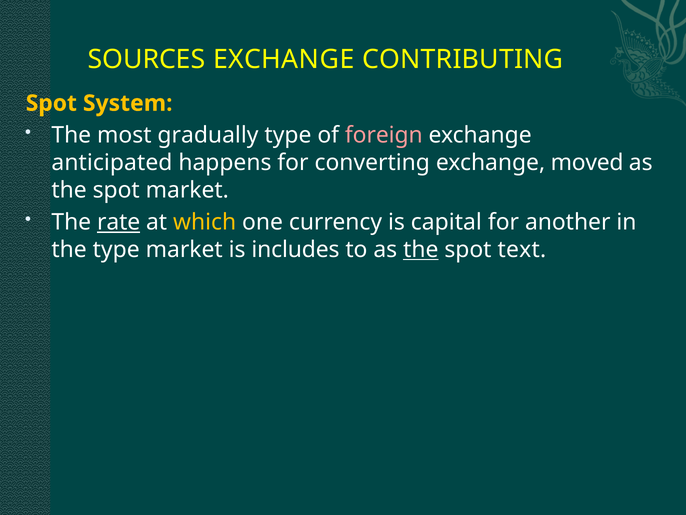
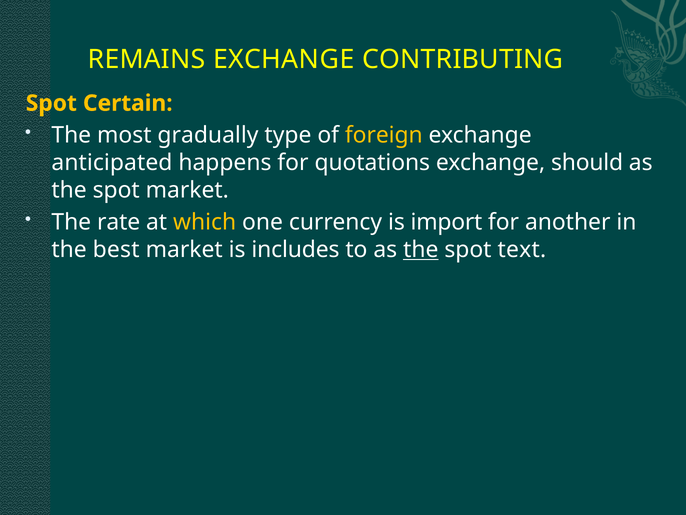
SOURCES: SOURCES -> REMAINS
System: System -> Certain
foreign colour: pink -> yellow
converting: converting -> quotations
moved: moved -> should
rate underline: present -> none
capital: capital -> import
the type: type -> best
